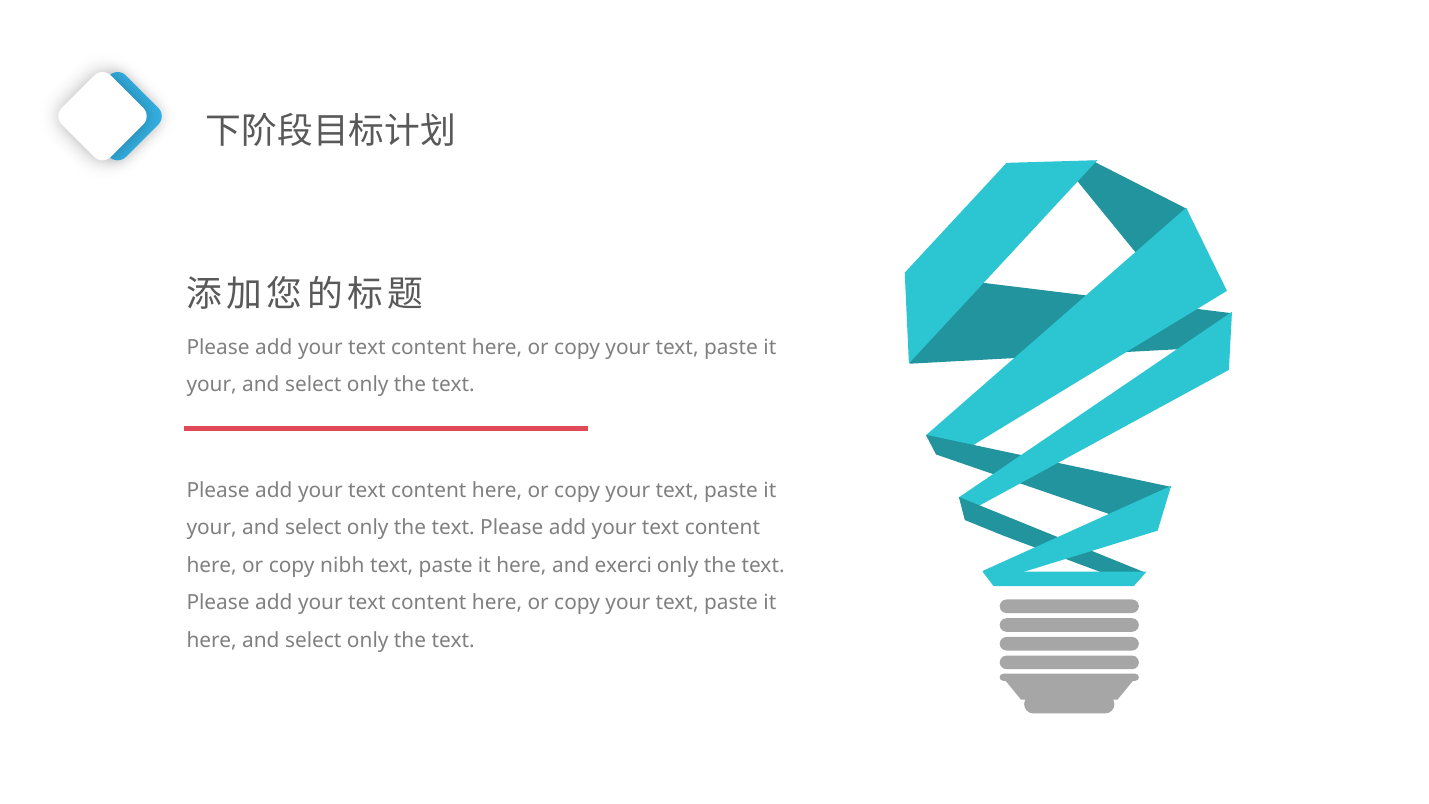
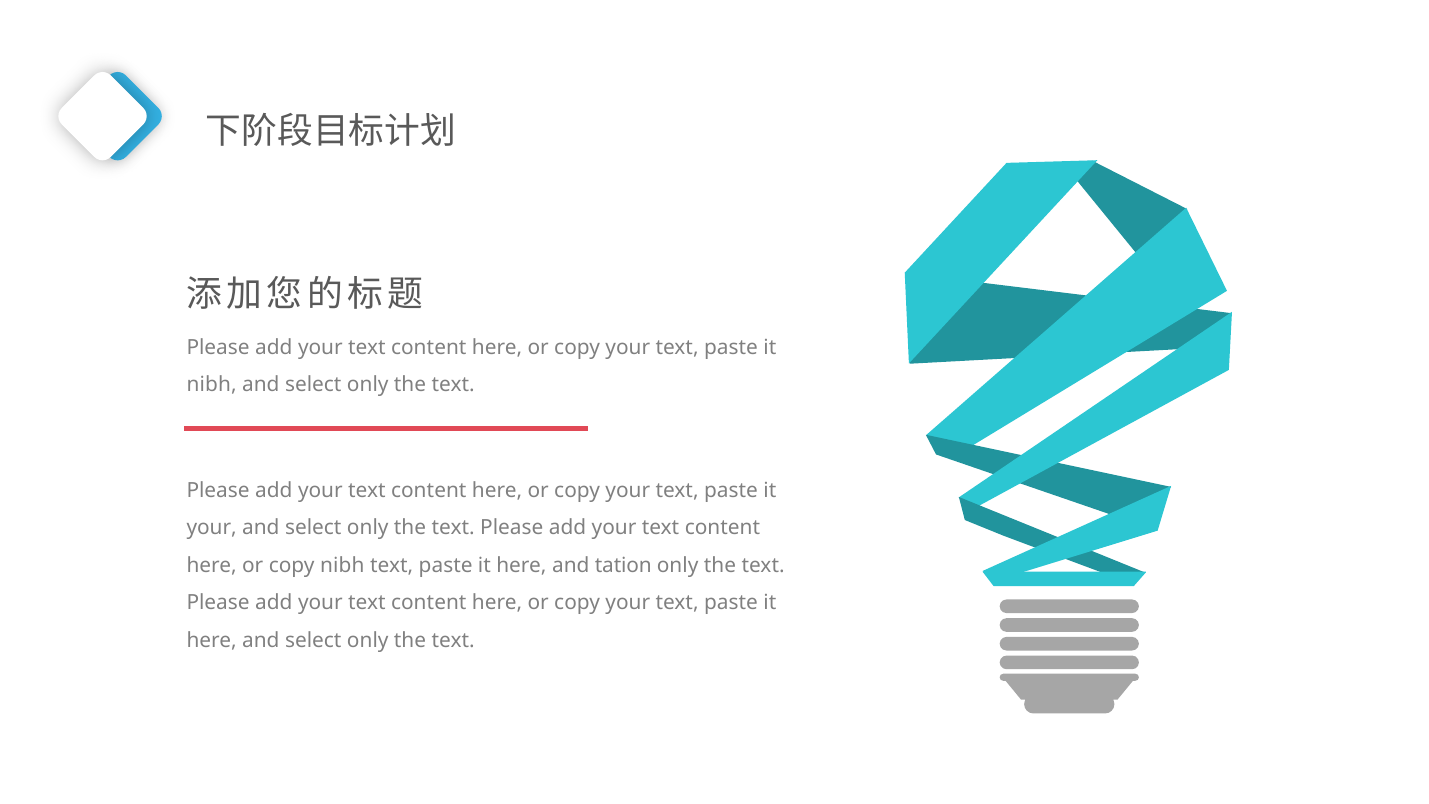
your at (212, 385): your -> nibh
exerci: exerci -> tation
